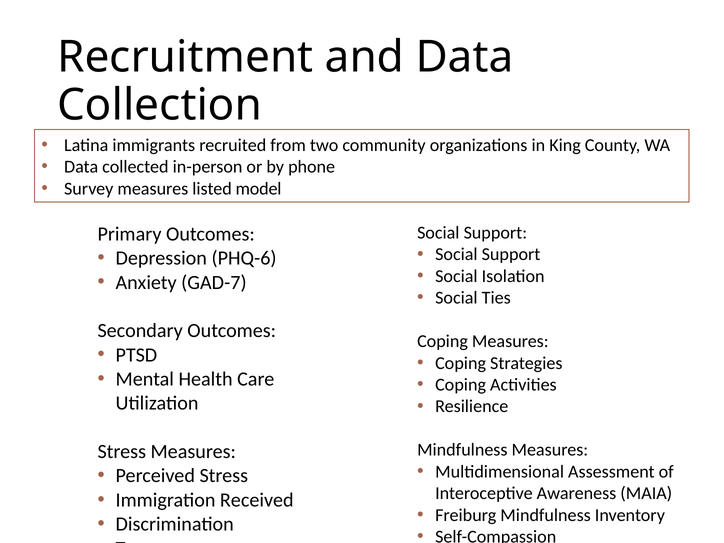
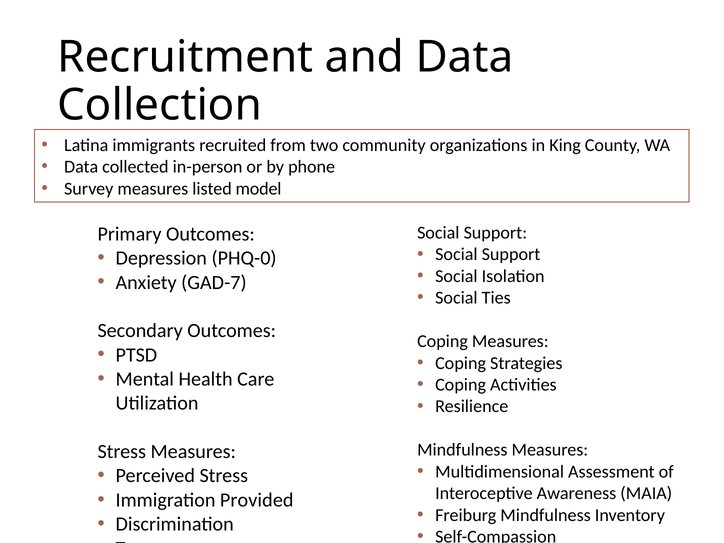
PHQ-6: PHQ-6 -> PHQ-0
Received: Received -> Provided
